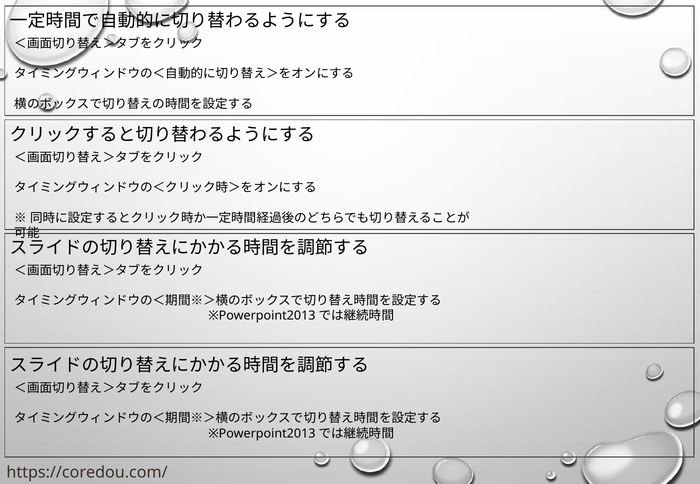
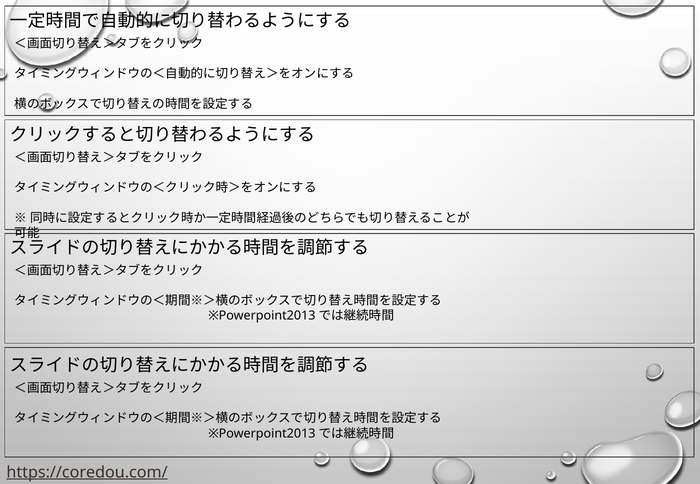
https://coredou.com/ underline: none -> present
